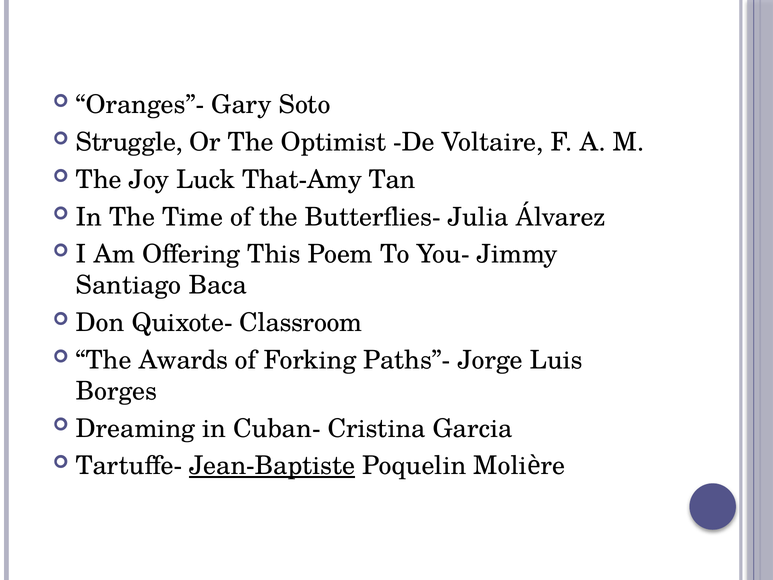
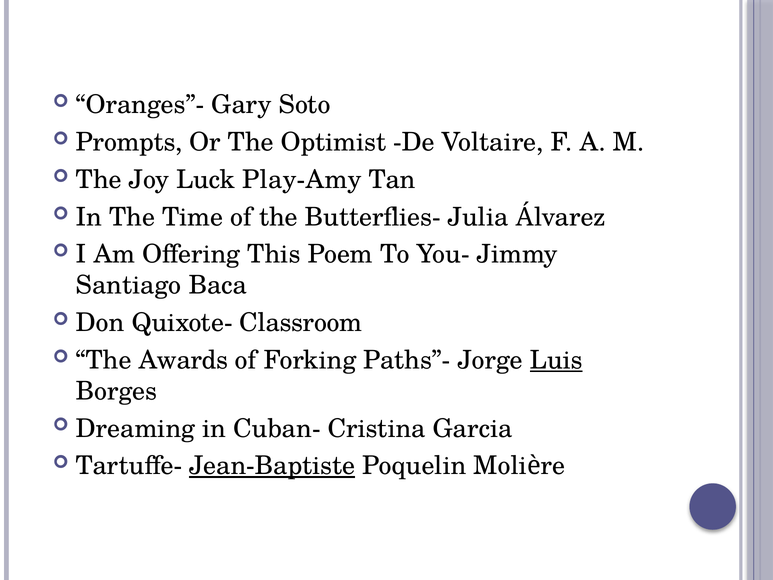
Struggle: Struggle -> Prompts
That-Amy: That-Amy -> Play-Amy
Luis underline: none -> present
